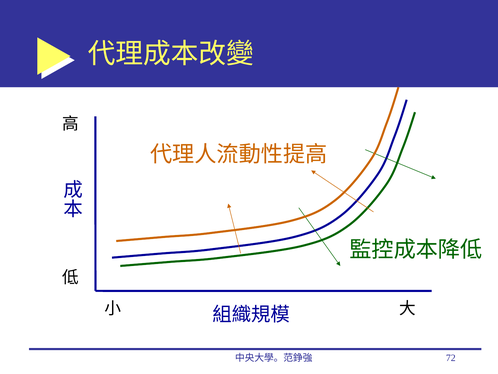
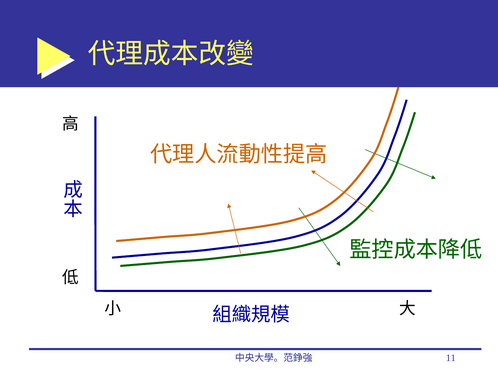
72: 72 -> 11
